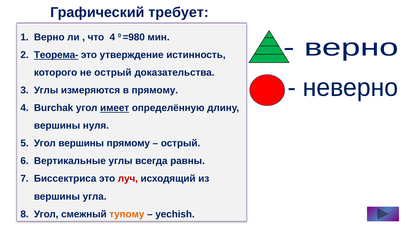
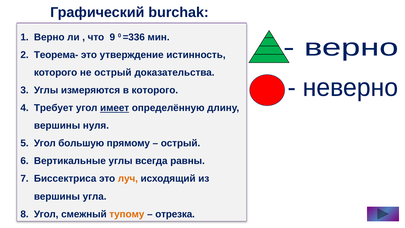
требует: требует -> burchak
что 4: 4 -> 9
=980: =980 -> =336
Теорема- underline: present -> none
в прямому: прямому -> которого
Burchak: Burchak -> Требует
Угол вершины: вершины -> большую
луч colour: red -> orange
yechish: yechish -> отрезка
